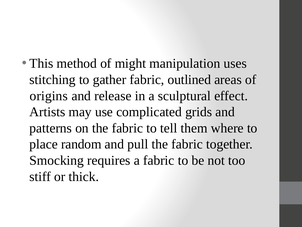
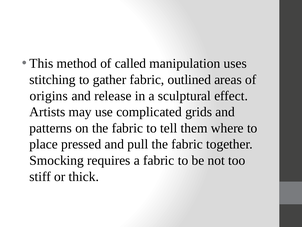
might: might -> called
random: random -> pressed
